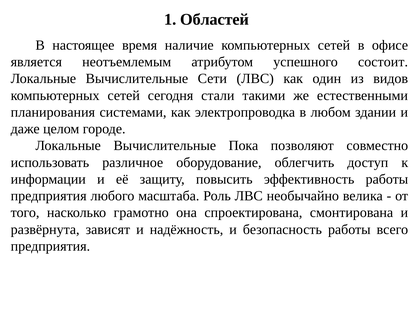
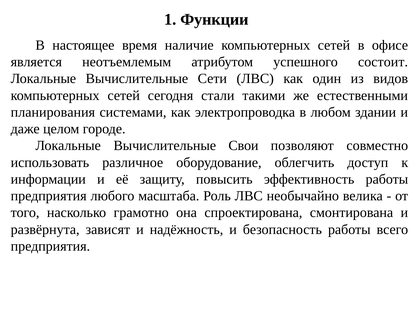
Областей: Областей -> Функции
Пока: Пока -> Свои
